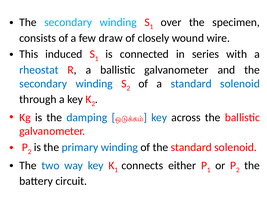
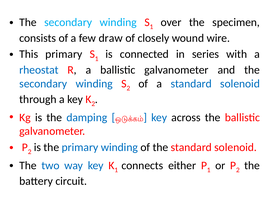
This induced: induced -> primary
